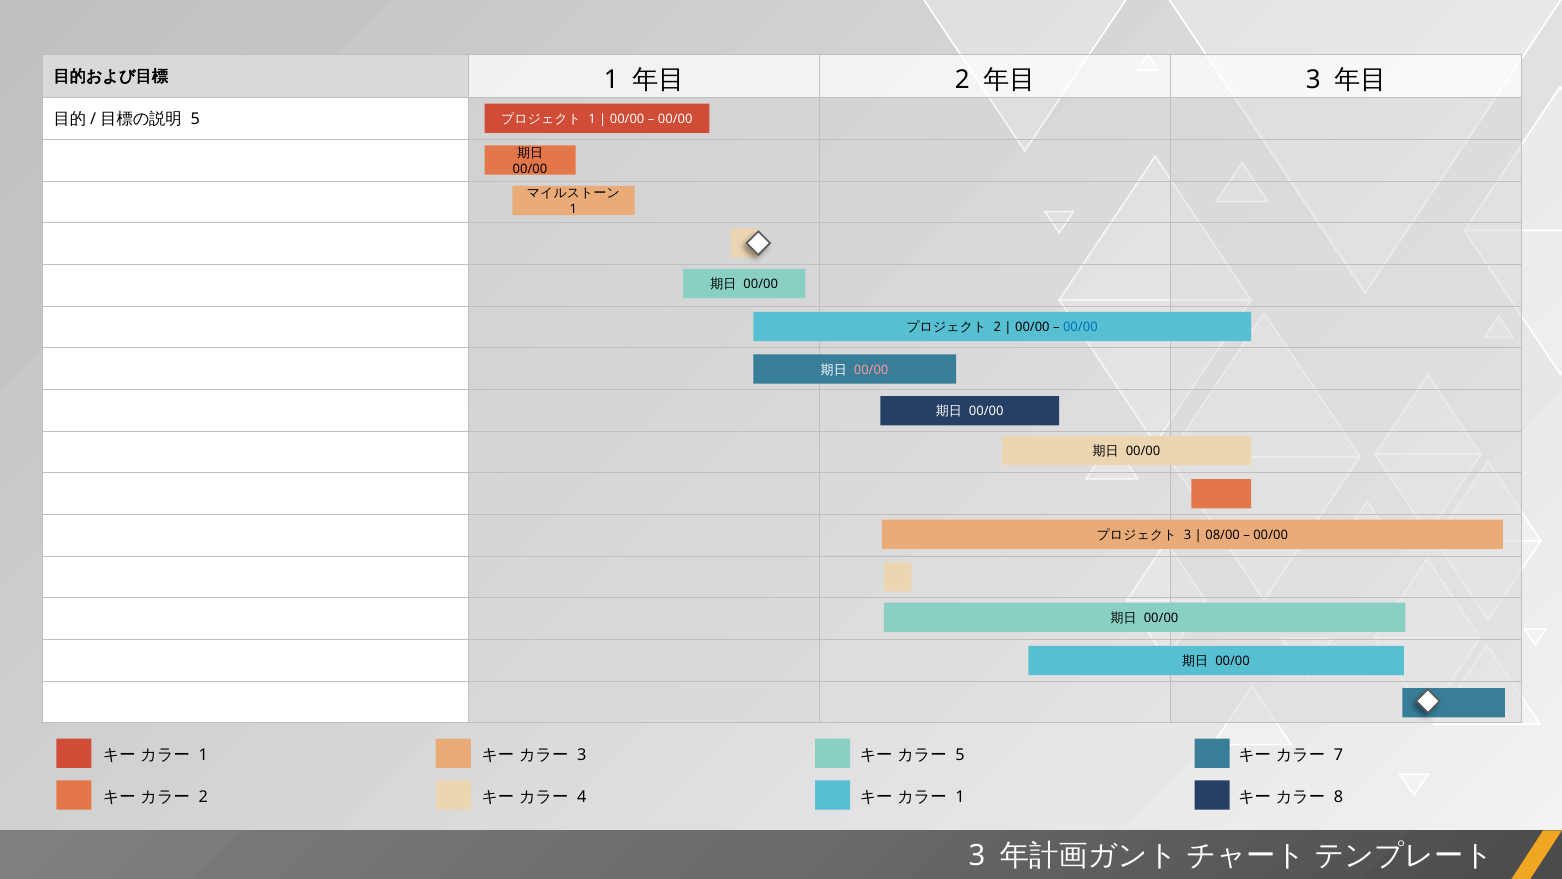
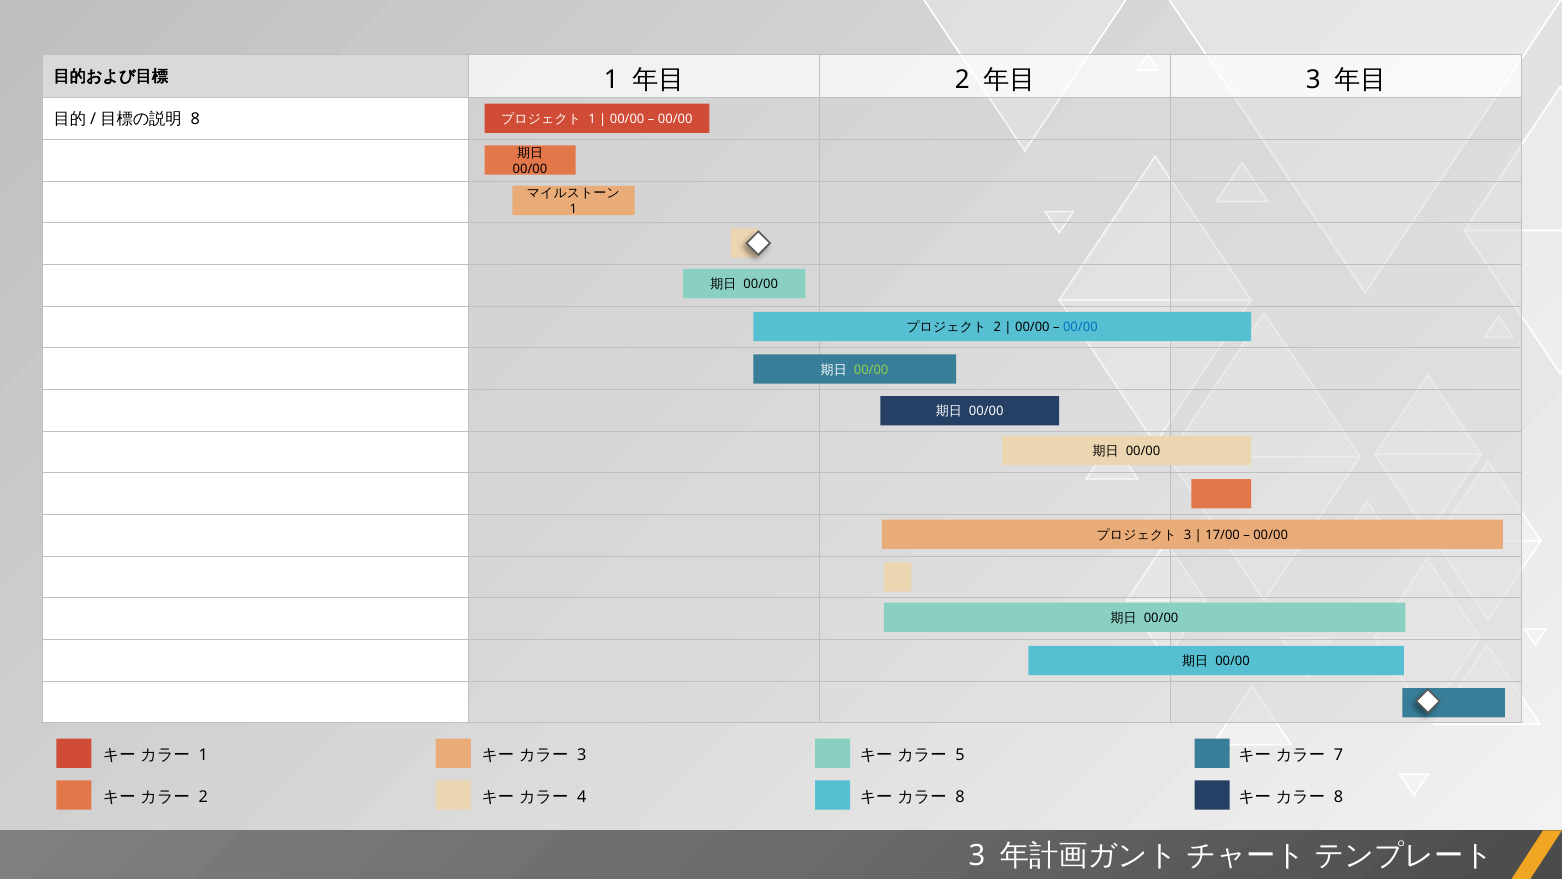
5 at (195, 119): 5 -> 8
00/00 at (871, 370) colour: pink -> light green
08/00: 08/00 -> 17/00
1 at (960, 796): 1 -> 8
